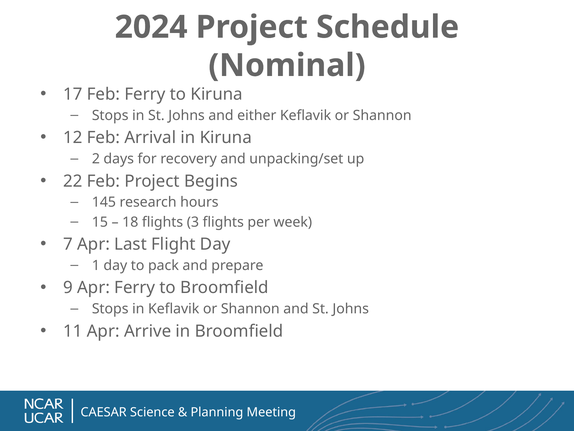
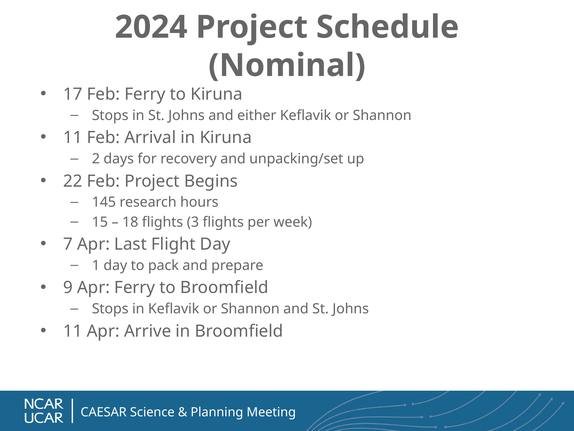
12 at (73, 137): 12 -> 11
